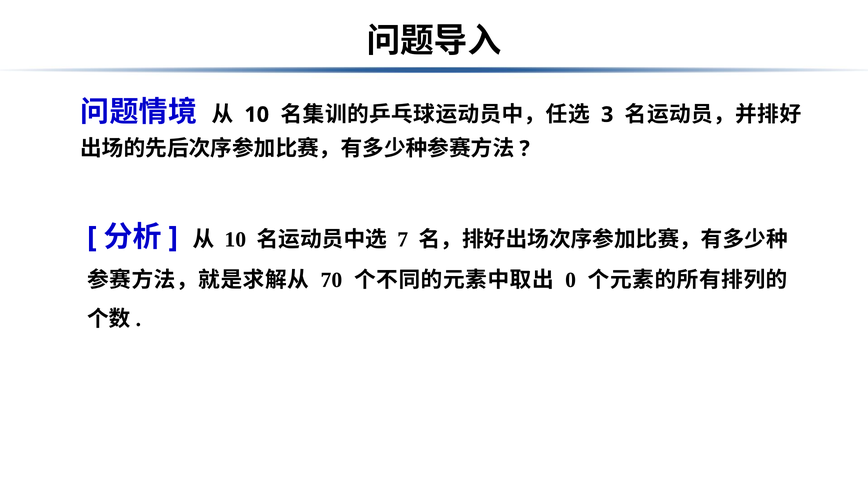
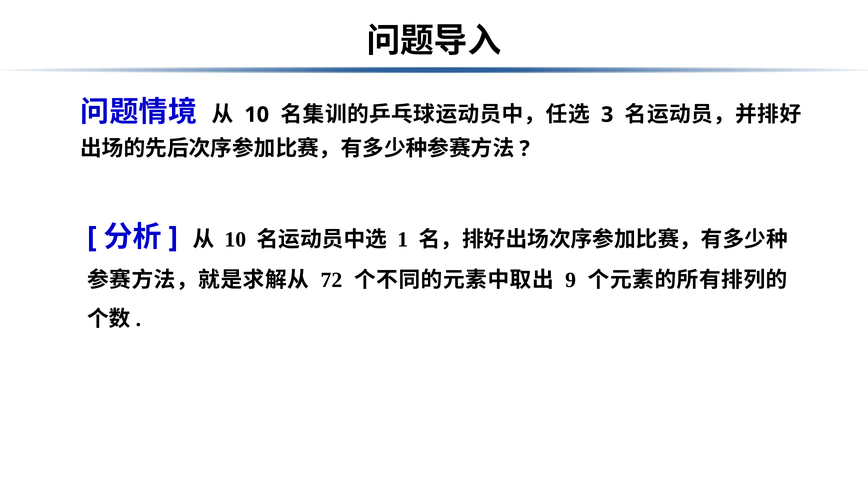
7: 7 -> 1
70: 70 -> 72
0: 0 -> 9
